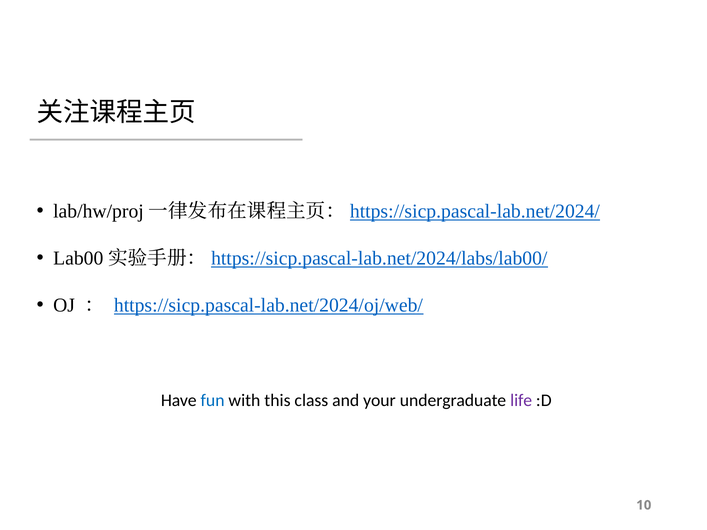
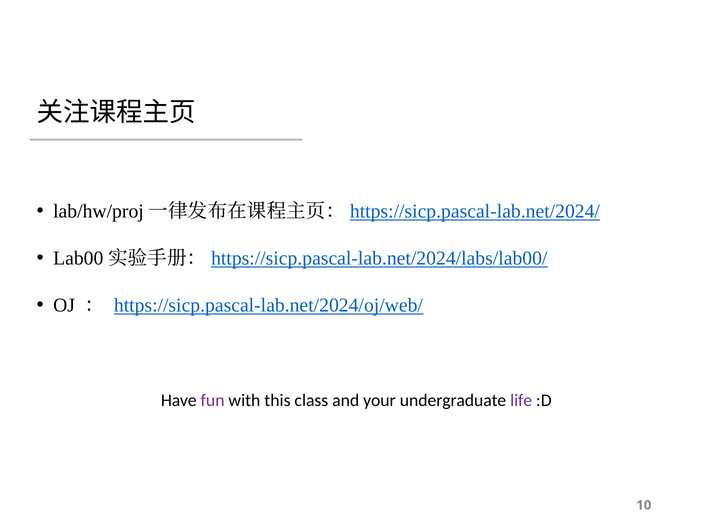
fun colour: blue -> purple
